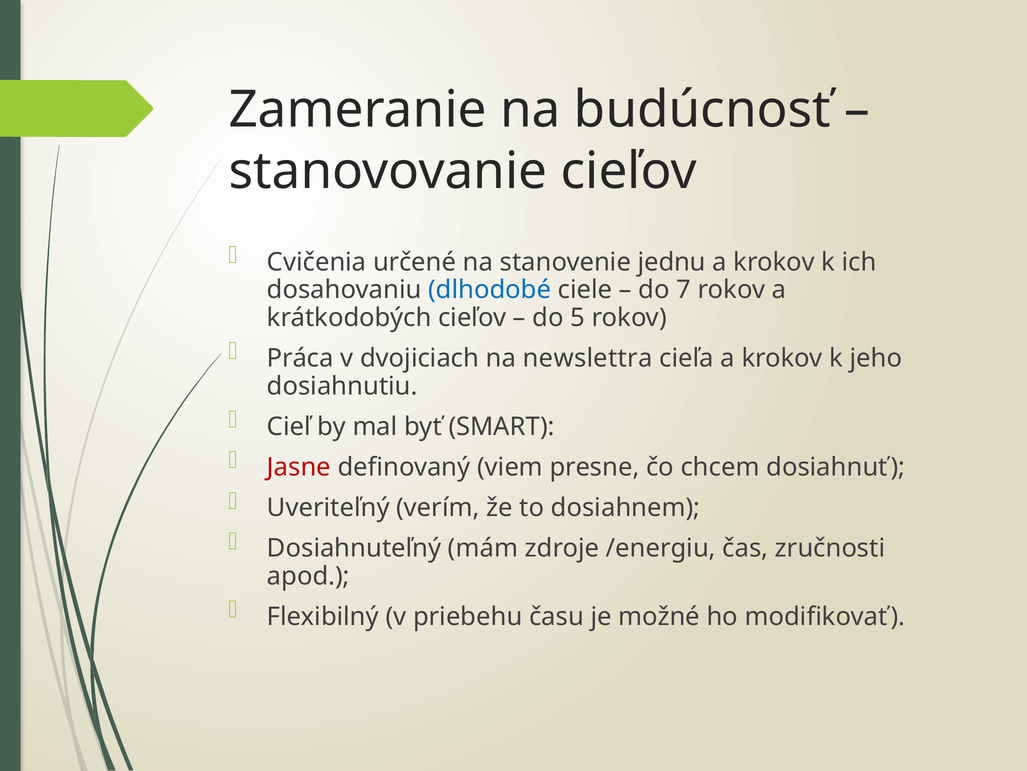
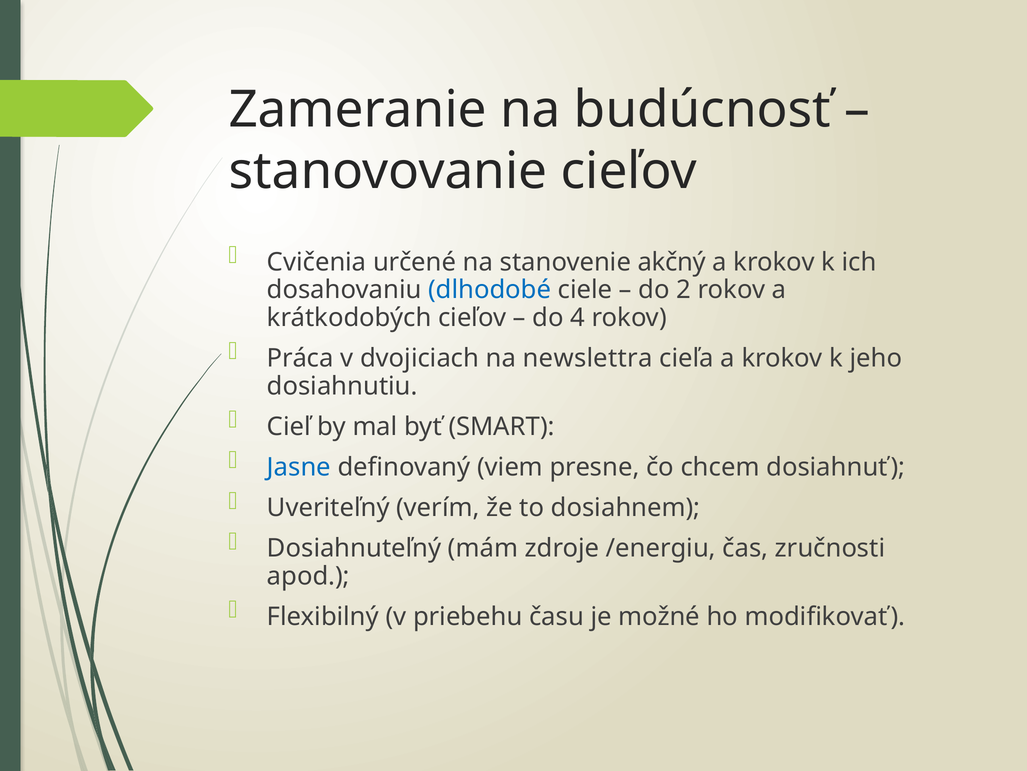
jednu: jednu -> akčný
7: 7 -> 2
5: 5 -> 4
Jasne colour: red -> blue
